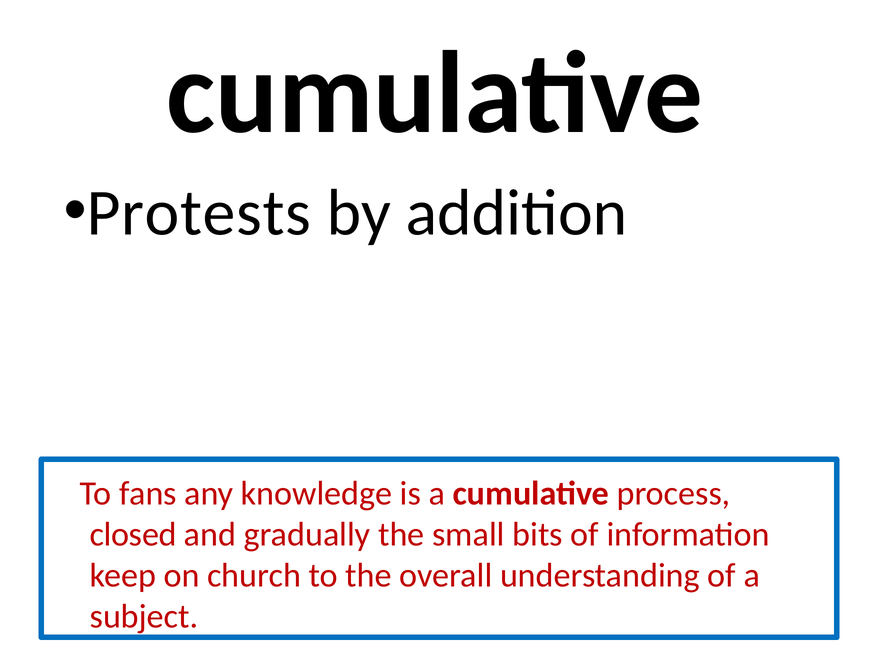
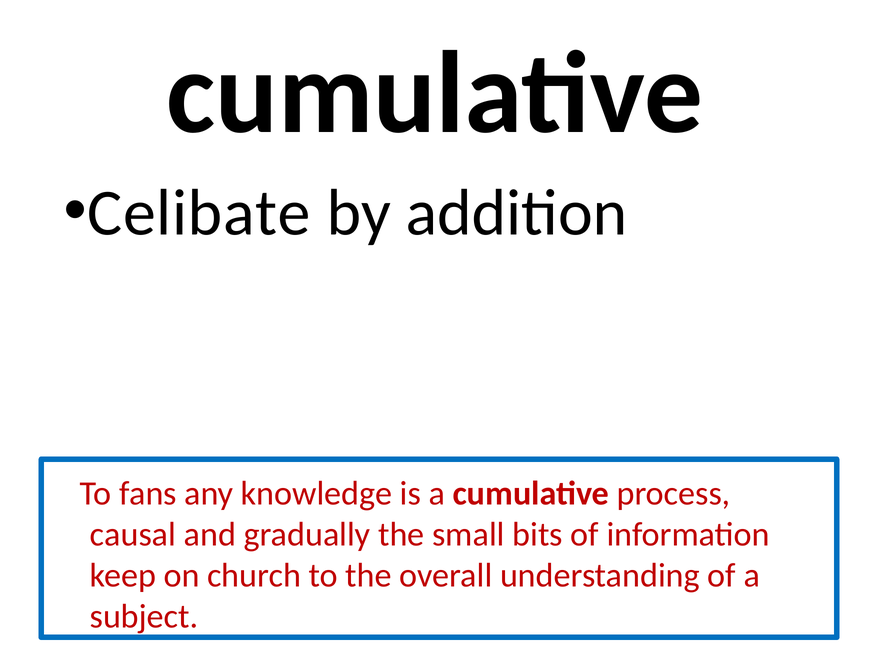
Protests: Protests -> Celibate
closed: closed -> causal
